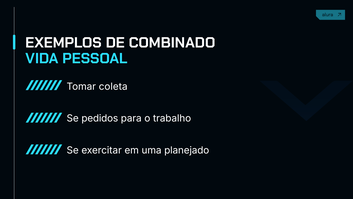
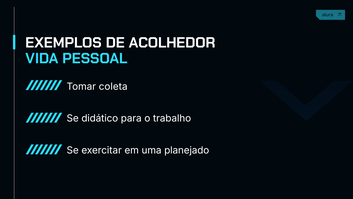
COMBINADO: COMBINADO -> ACOLHEDOR
pedidos: pedidos -> didático
